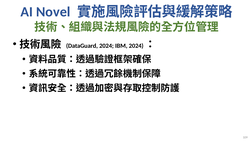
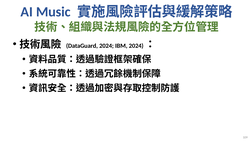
Novel: Novel -> Music
